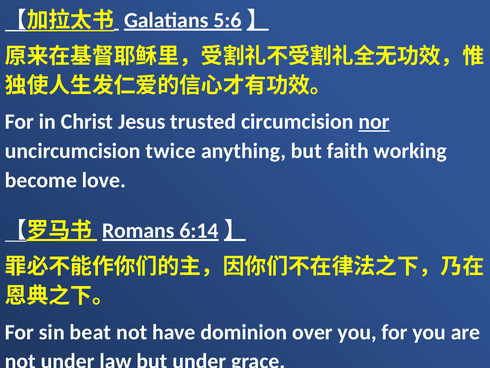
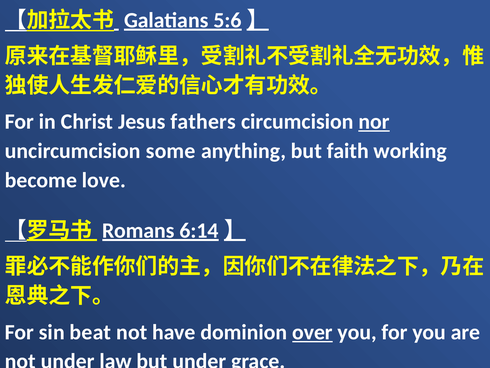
trusted: trusted -> fathers
twice: twice -> some
over underline: none -> present
